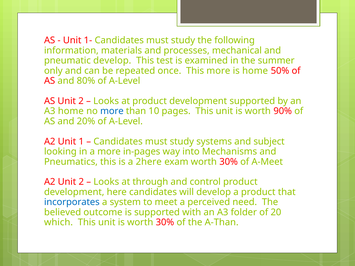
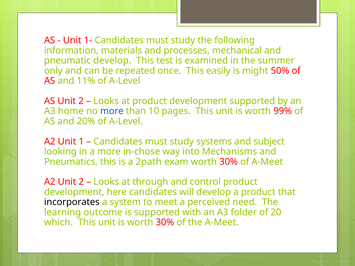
This more: more -> easily
is home: home -> might
80%: 80% -> 11%
90%: 90% -> 99%
in-pages: in-pages -> in-chose
2here: 2here -> 2path
incorporates colour: blue -> black
believed: believed -> learning
the A-Than: A-Than -> A-Meet
